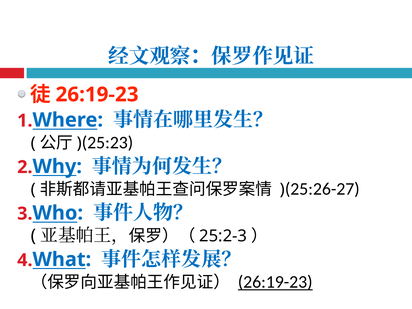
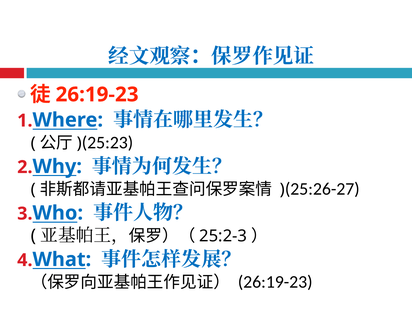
26:19-23 at (275, 282) underline: present -> none
